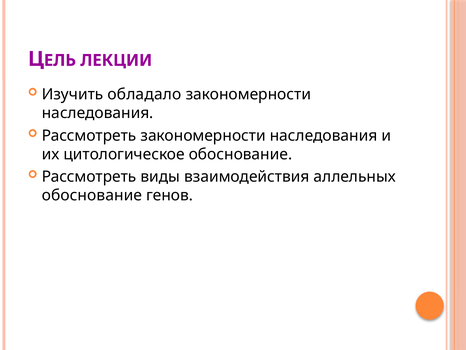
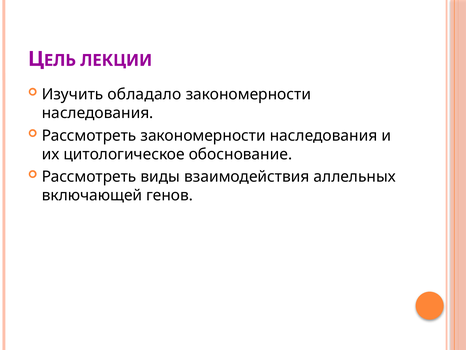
обоснование at (92, 195): обоснование -> включающей
